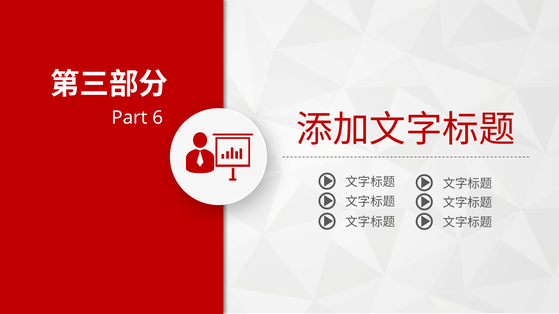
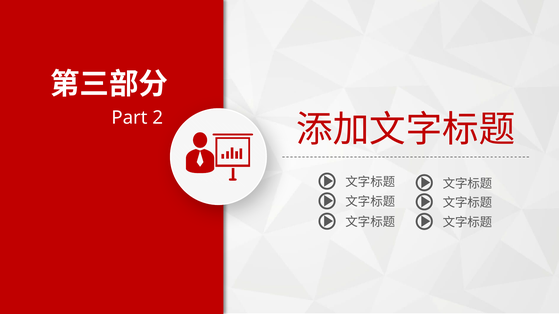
6: 6 -> 2
